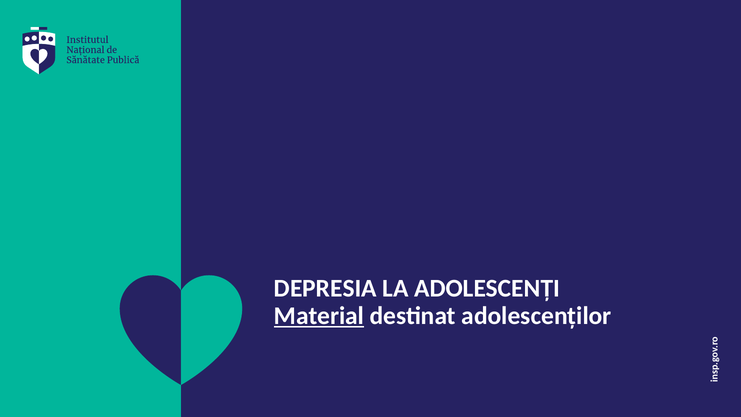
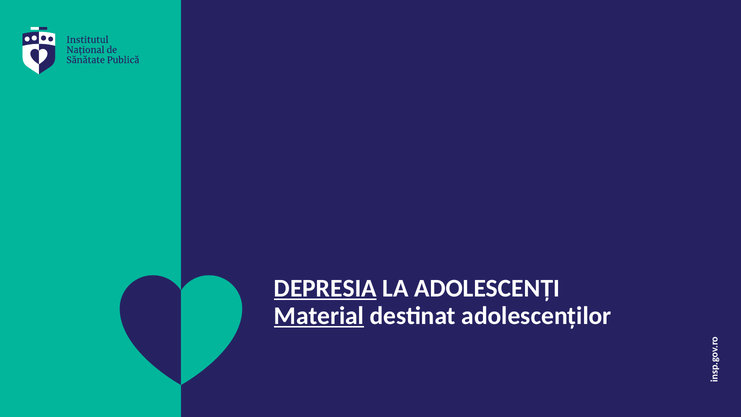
DEPRESIA underline: none -> present
